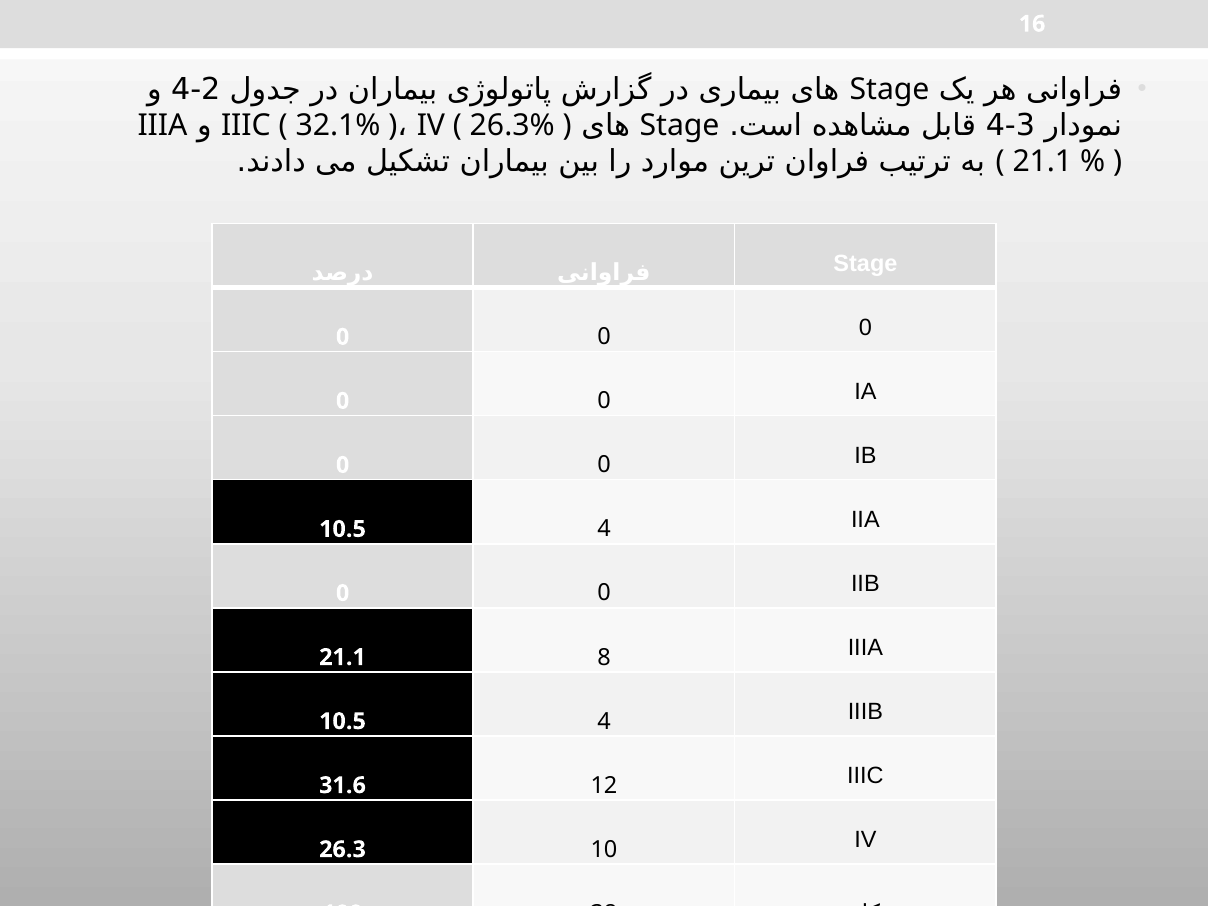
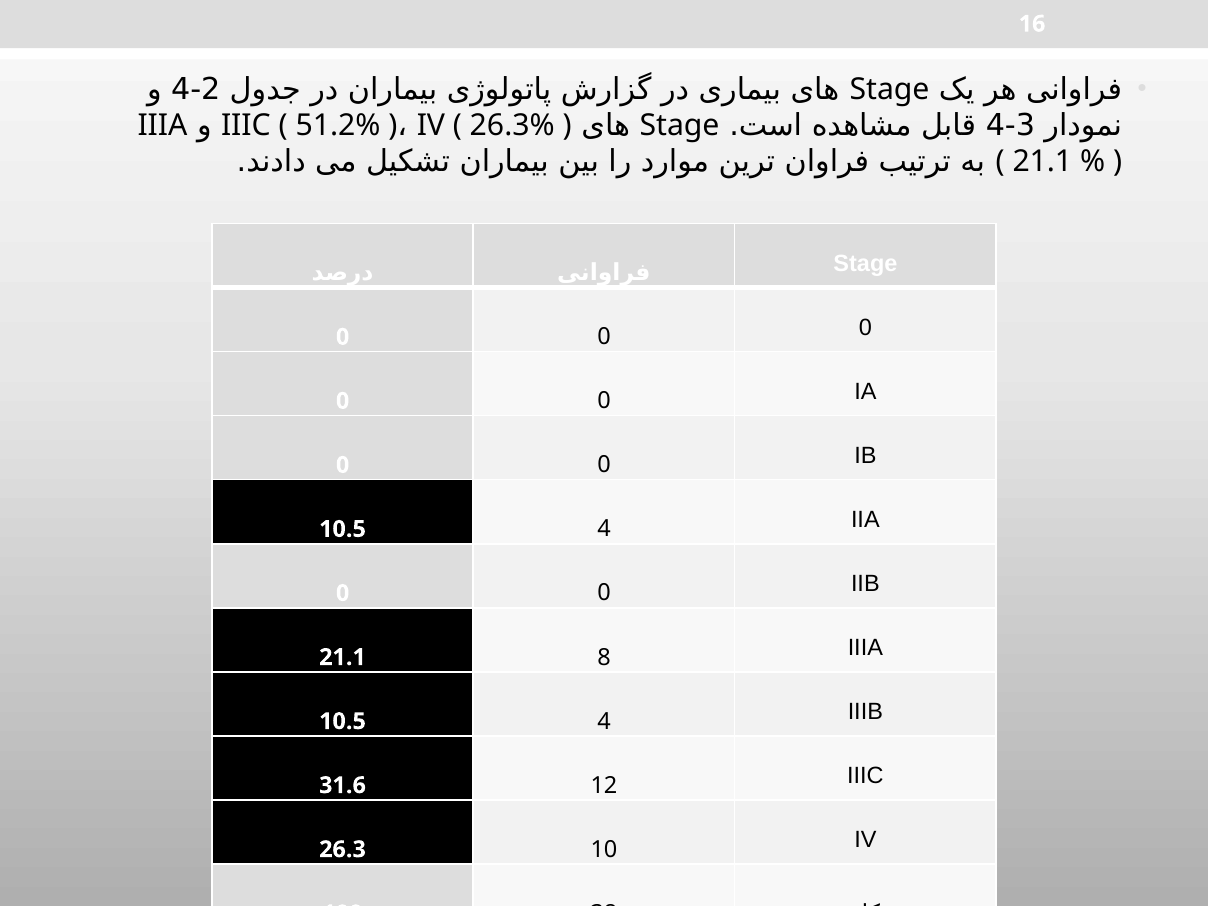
32.1%: 32.1% -> 51.2%
